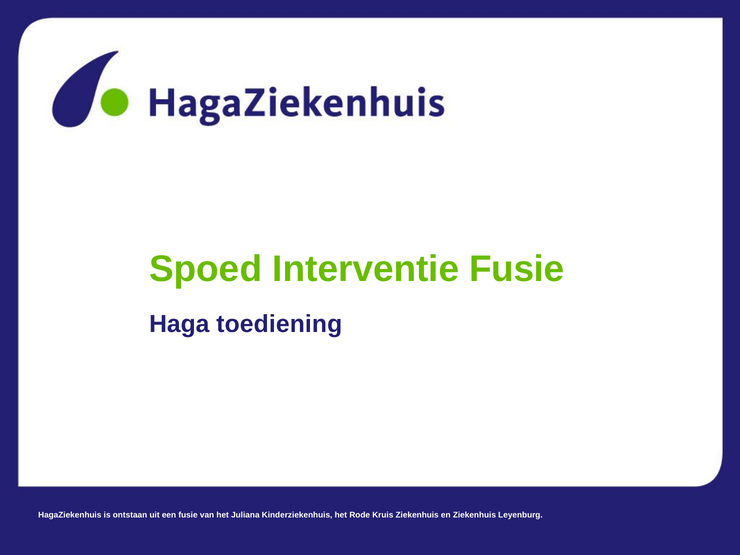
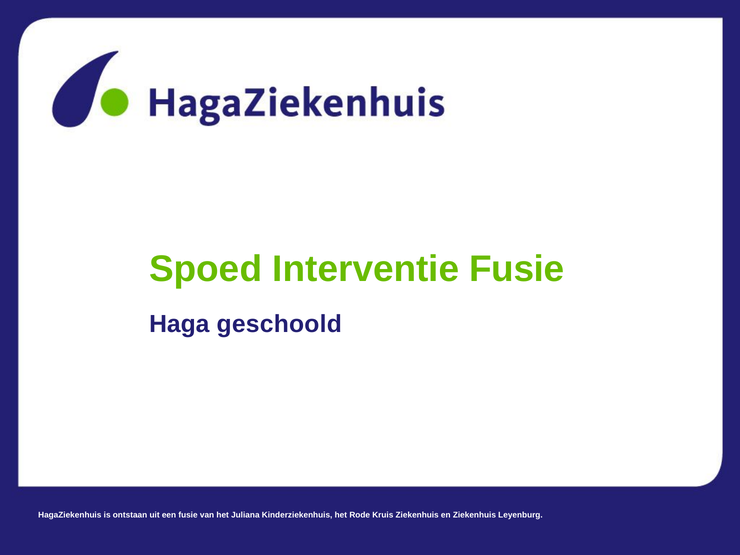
toediening: toediening -> geschoold
